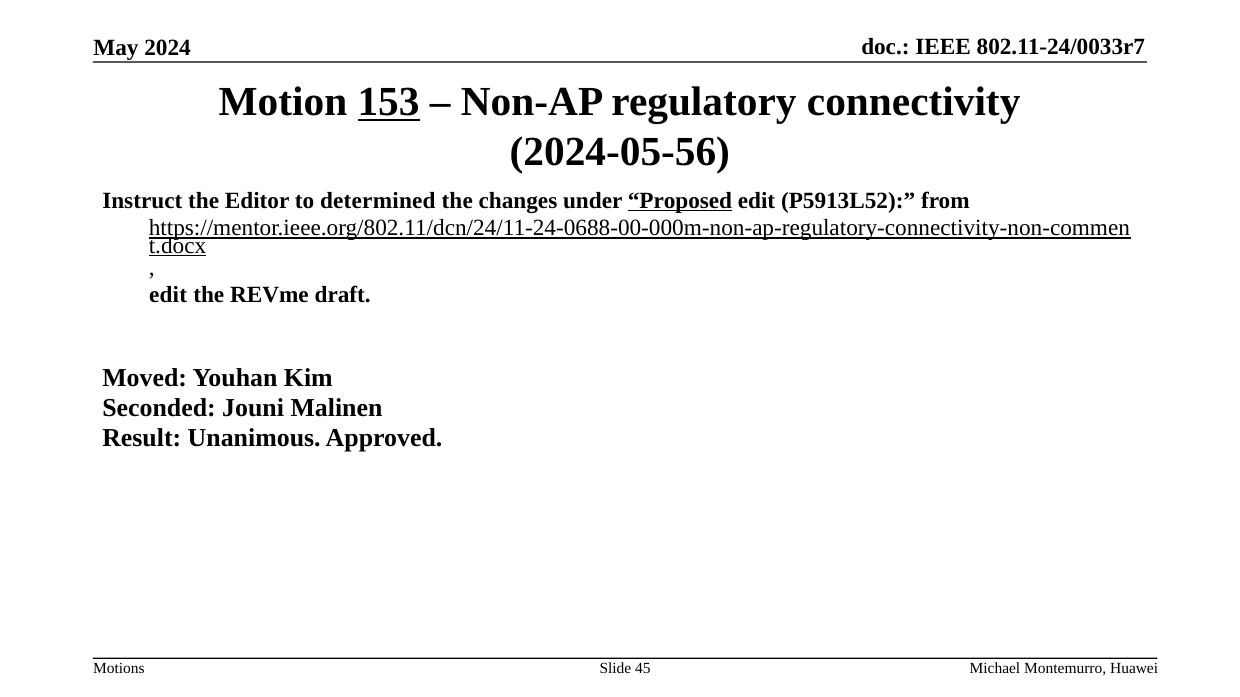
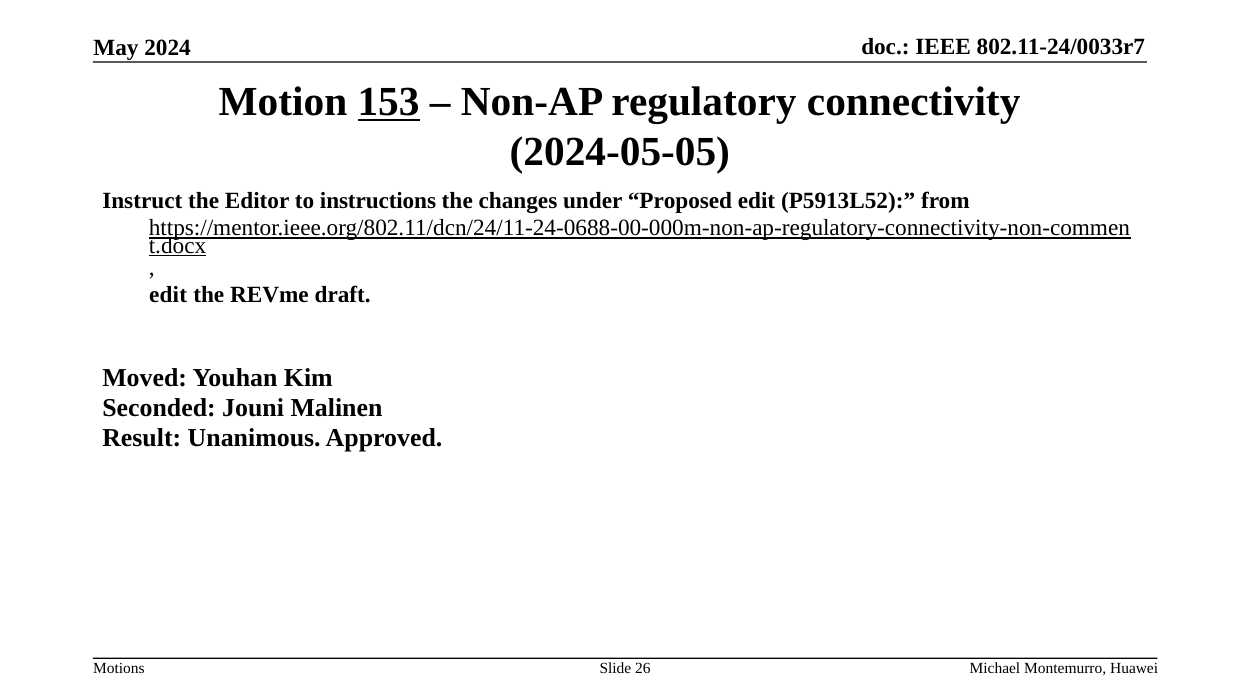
2024-05-56: 2024-05-56 -> 2024-05-05
determined: determined -> instructions
Proposed underline: present -> none
45: 45 -> 26
